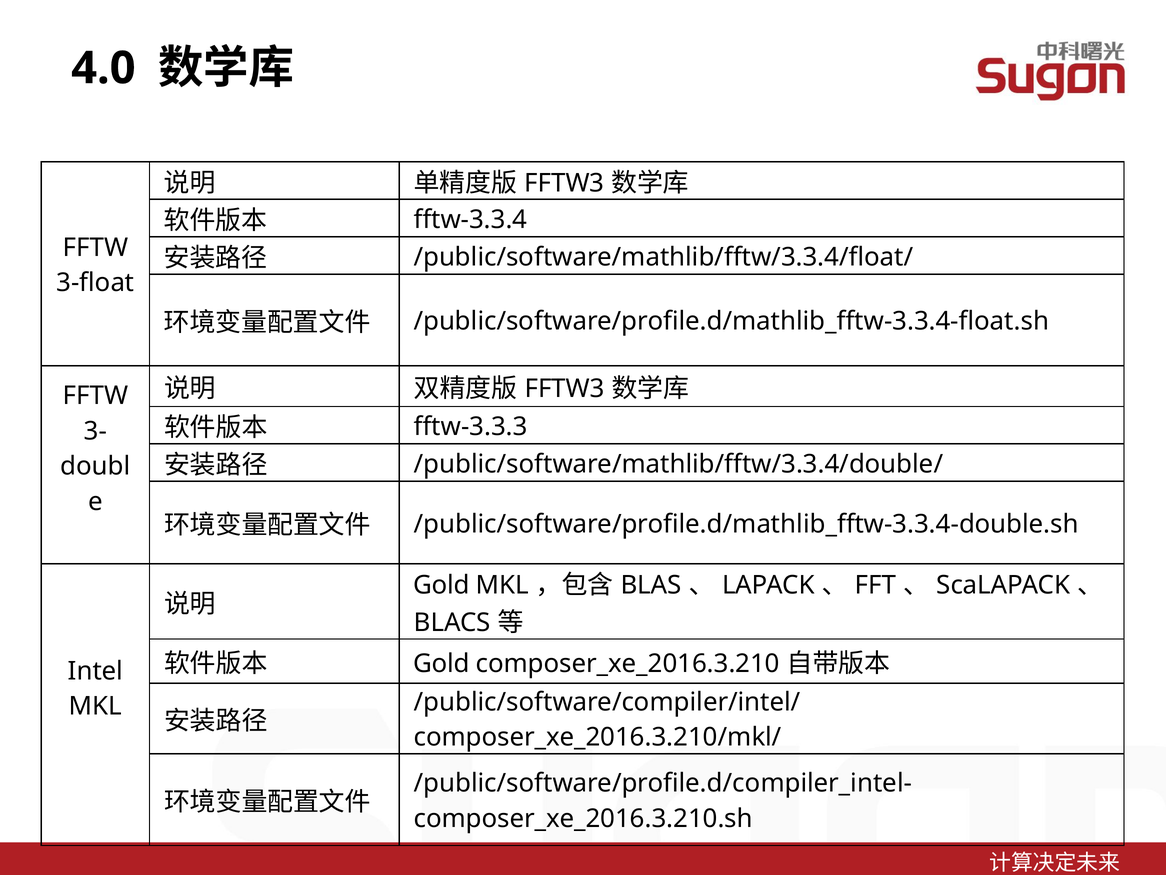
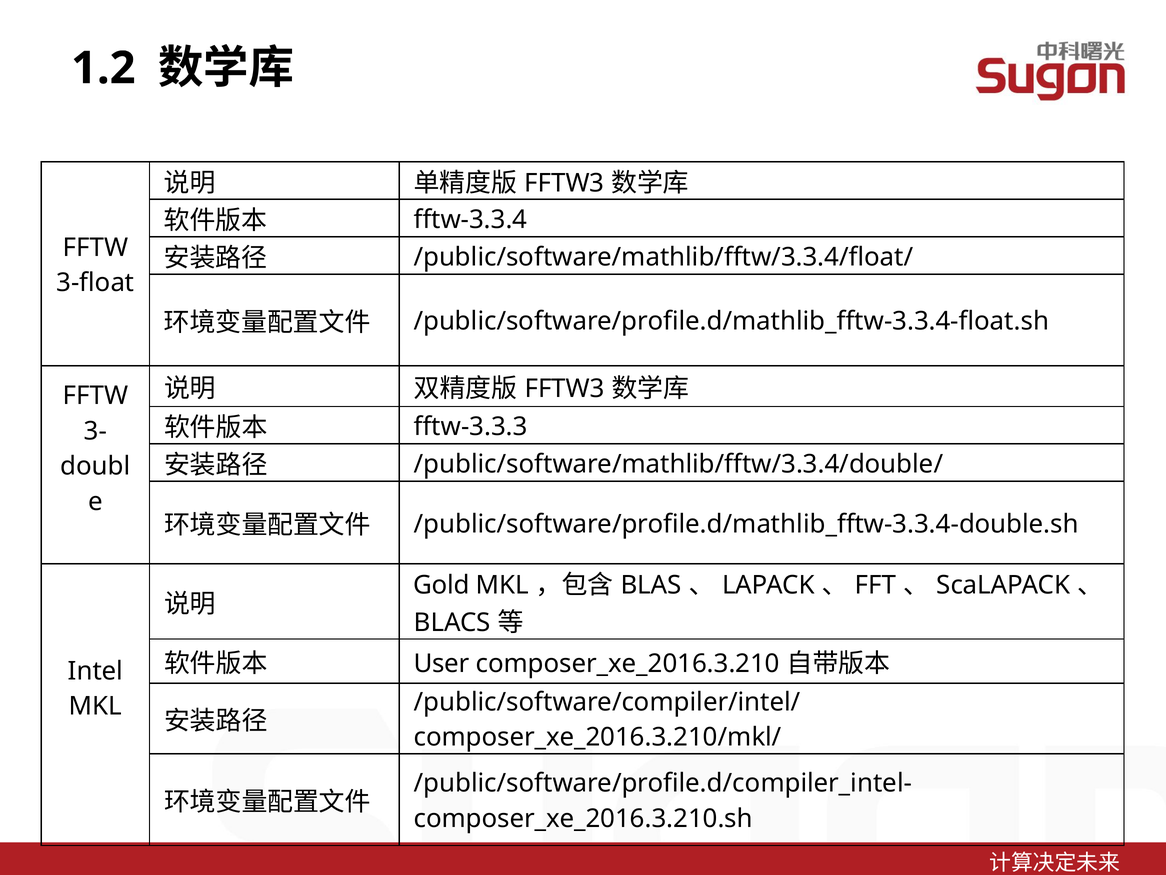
4.0: 4.0 -> 1.2
Gold at (442, 663): Gold -> User
